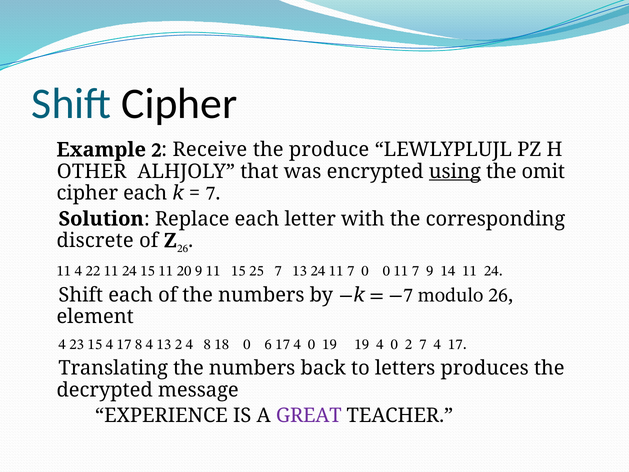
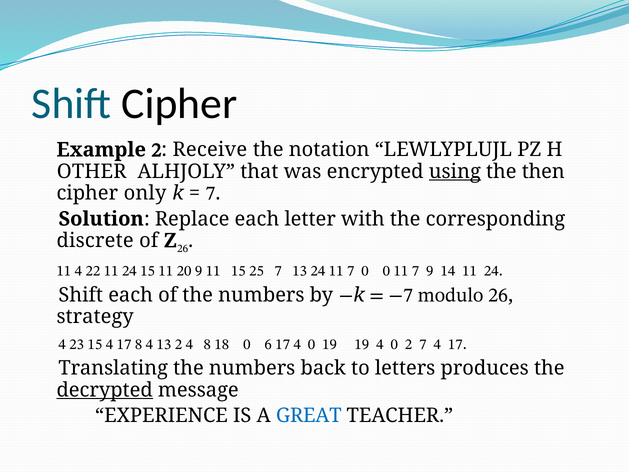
produce: produce -> notation
omit: omit -> then
cipher each: each -> only
element: element -> strategy
decrypted underline: none -> present
GREAT colour: purple -> blue
